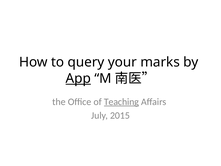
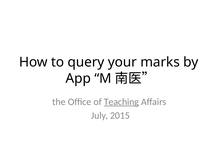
App underline: present -> none
